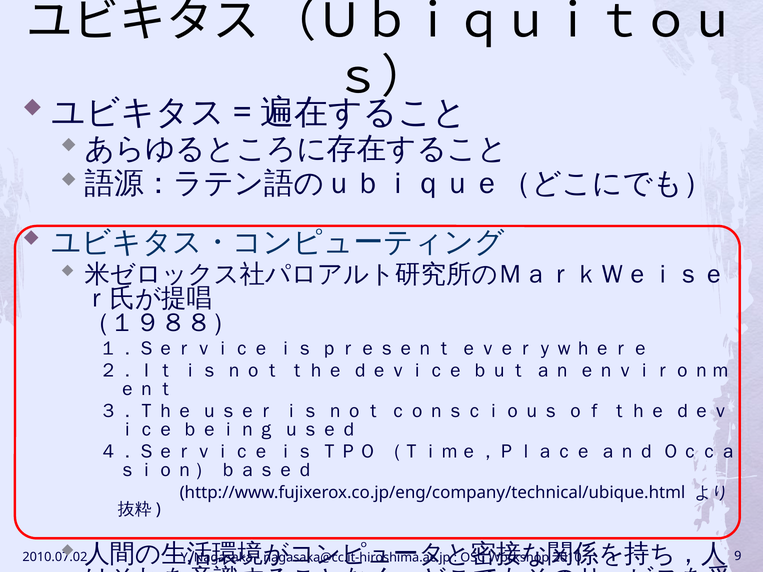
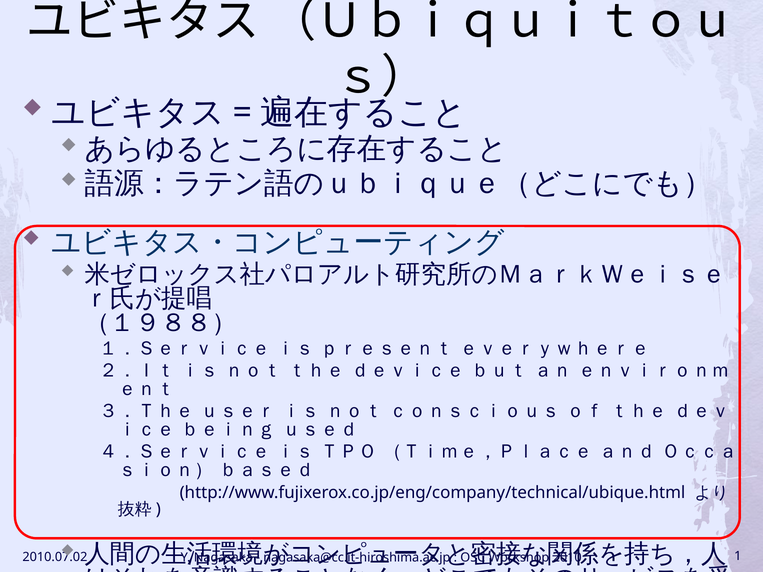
9: 9 -> 1
